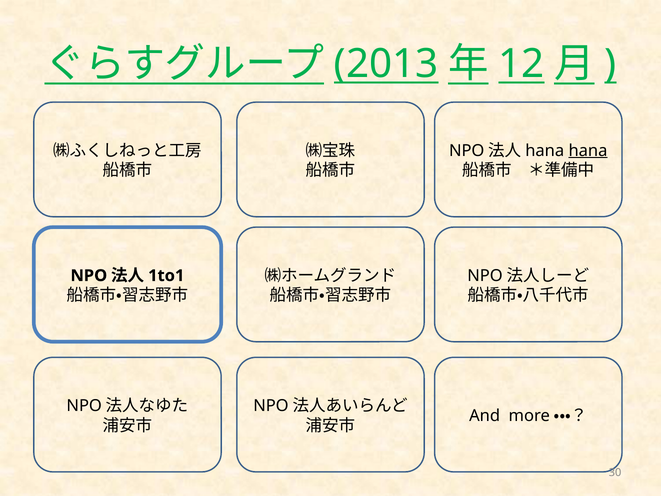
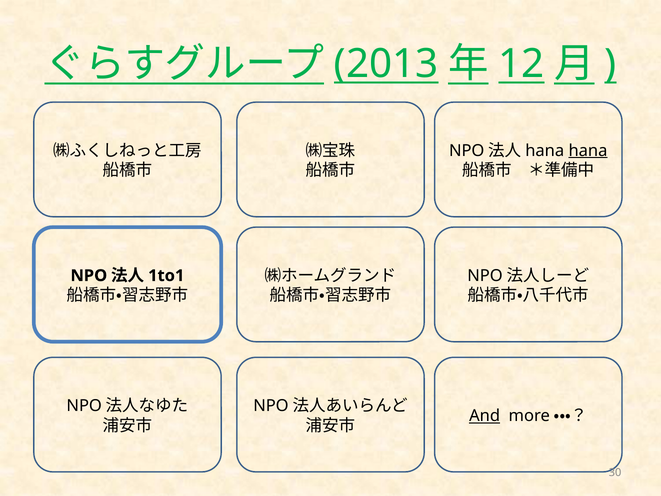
And underline: none -> present
